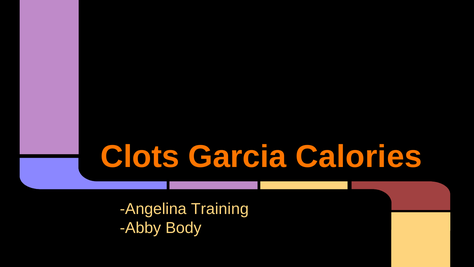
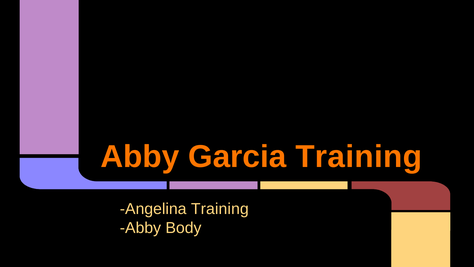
Clots at (140, 156): Clots -> Abby
Garcia Calories: Calories -> Training
